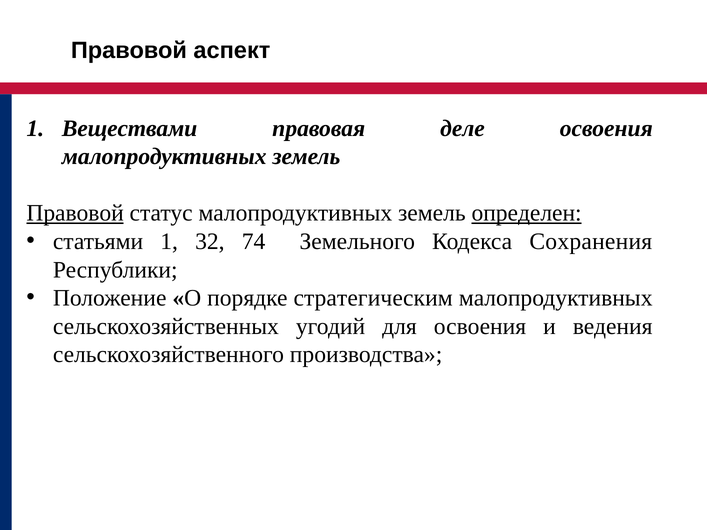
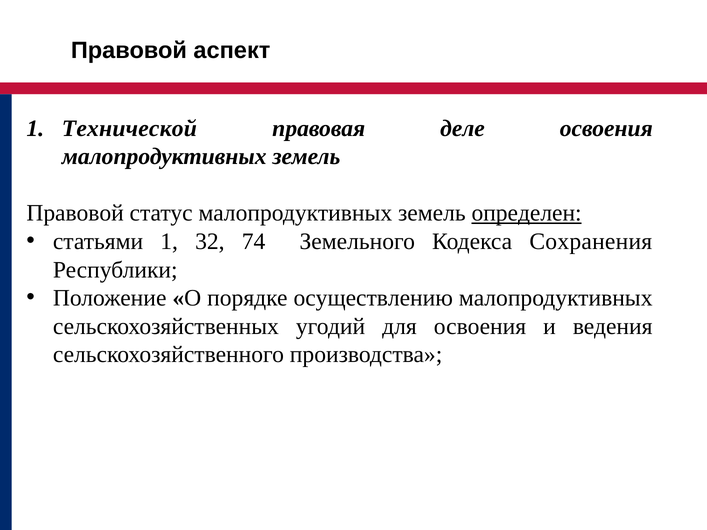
Веществами: Веществами -> Технической
Правовой at (75, 213) underline: present -> none
стратегическим: стратегическим -> осуществлению
